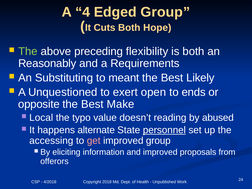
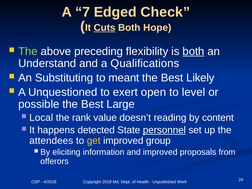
4: 4 -> 7
Edged Group: Group -> Check
Cuts underline: none -> present
both at (194, 51) underline: none -> present
Reasonably: Reasonably -> Understand
Requirements: Requirements -> Qualifications
ends: ends -> level
opposite: opposite -> possible
Make: Make -> Large
typo: typo -> rank
abused: abused -> content
alternate: alternate -> detected
accessing: accessing -> attendees
get colour: pink -> yellow
